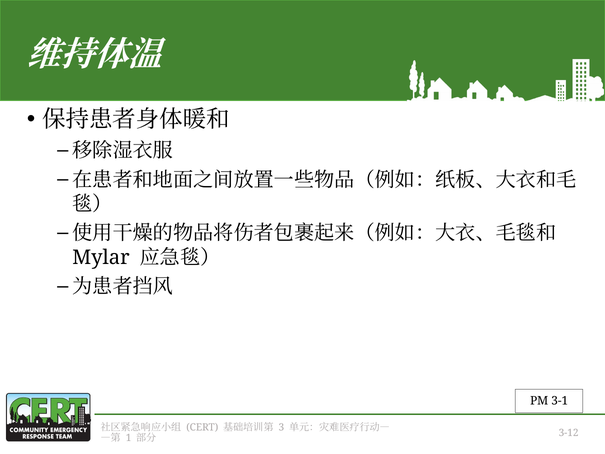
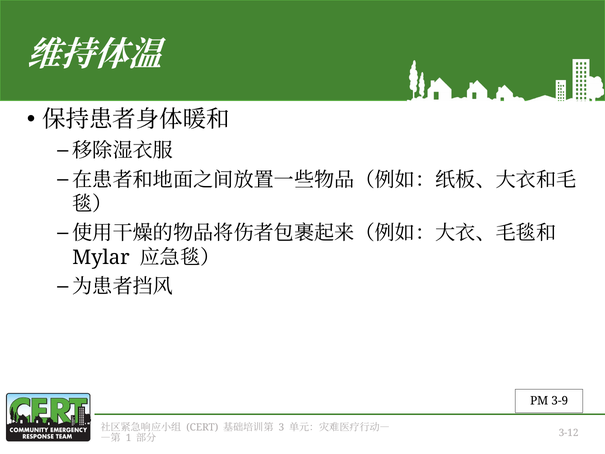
3-1: 3-1 -> 3-9
